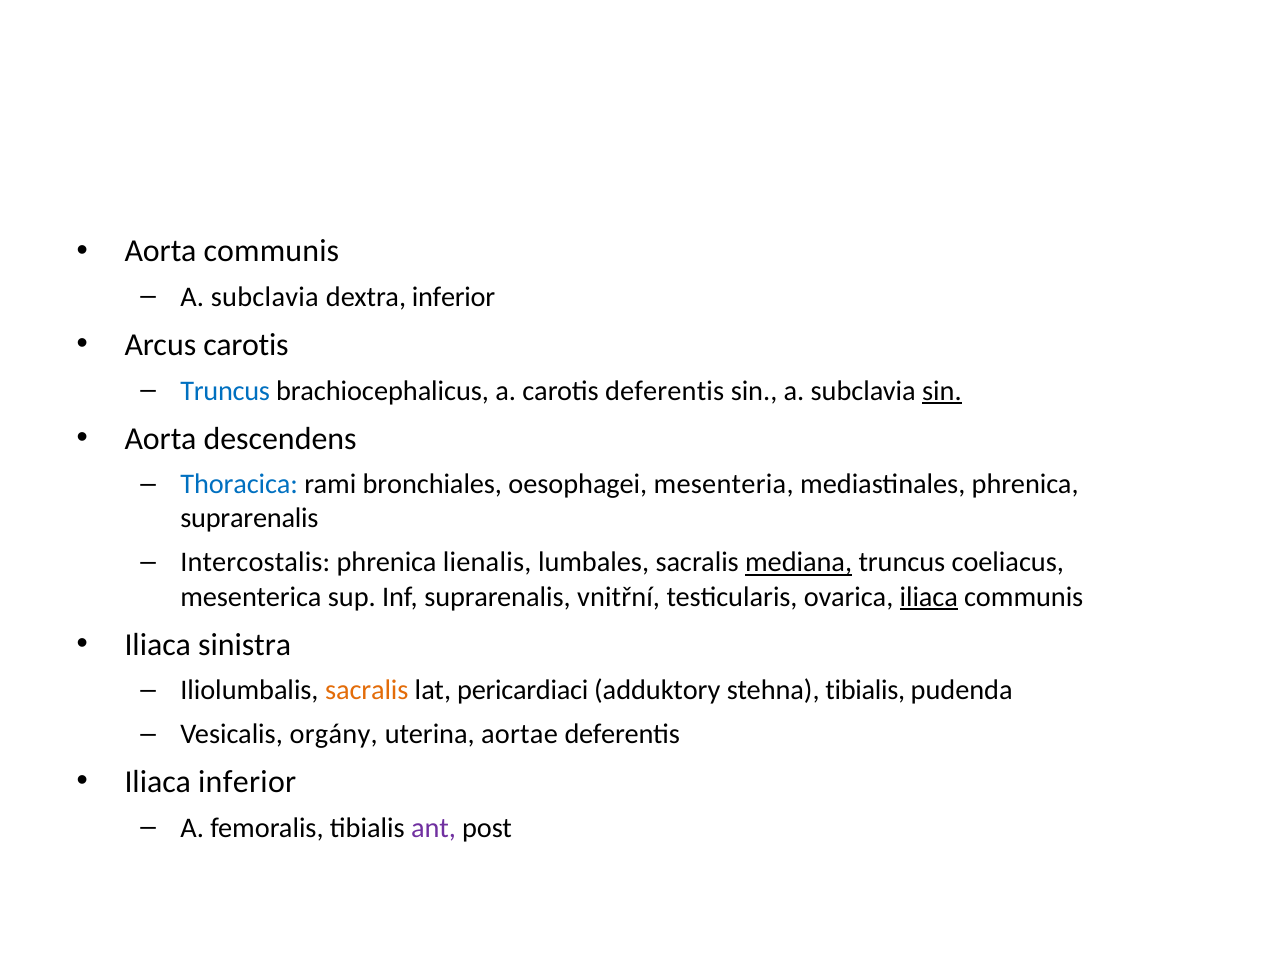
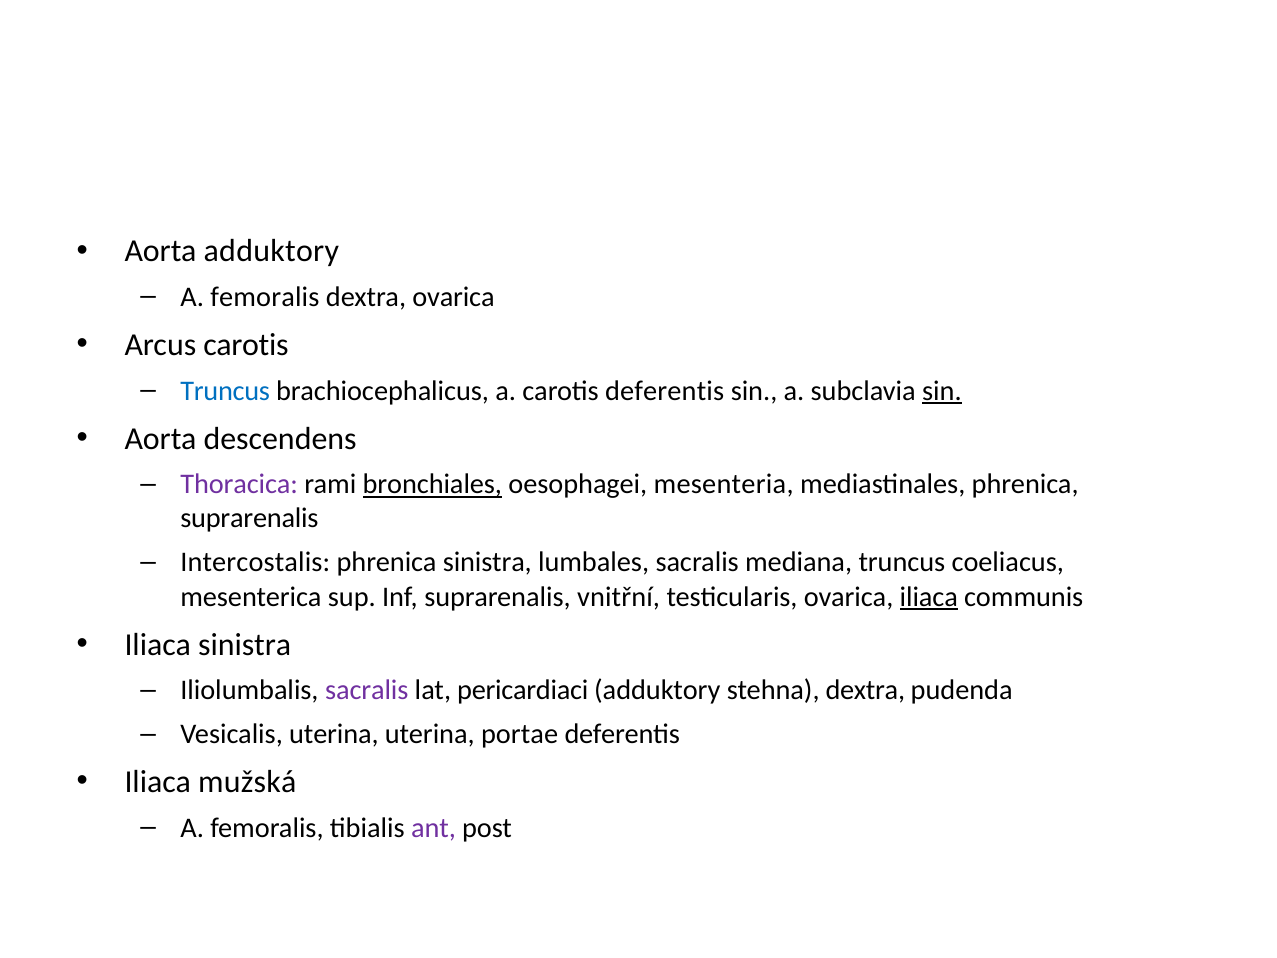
Aorta communis: communis -> adduktory
subclavia at (265, 297): subclavia -> femoralis
dextra inferior: inferior -> ovarica
Thoracica colour: blue -> purple
bronchiales underline: none -> present
phrenica lienalis: lienalis -> sinistra
mediana underline: present -> none
sacralis at (367, 690) colour: orange -> purple
stehna tibialis: tibialis -> dextra
Vesicalis orgány: orgány -> uterina
aortae: aortae -> portae
Iliaca inferior: inferior -> mužská
